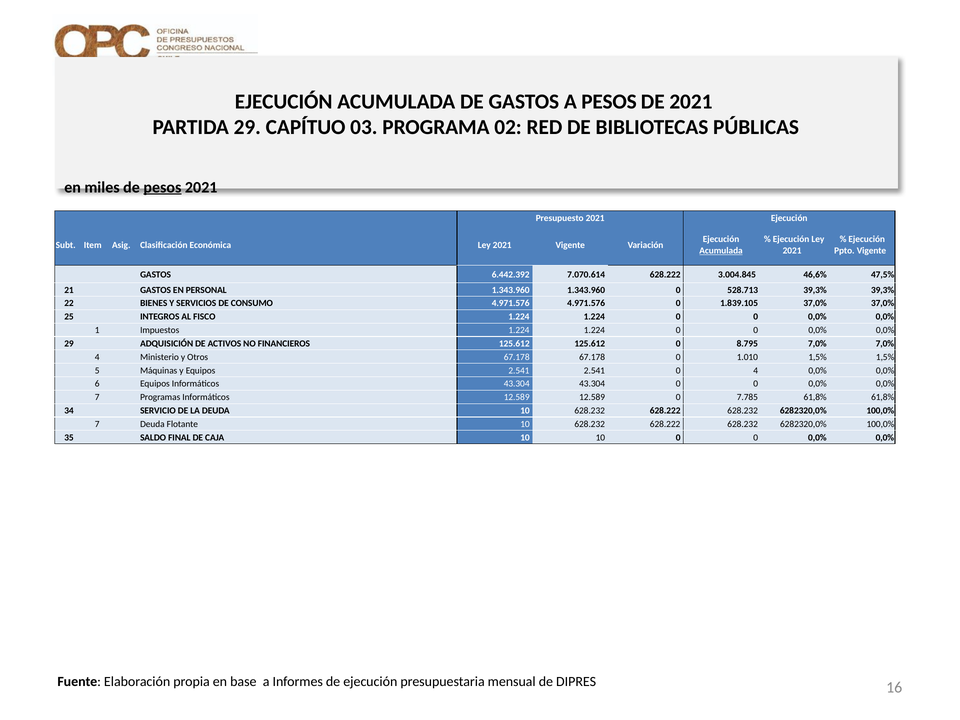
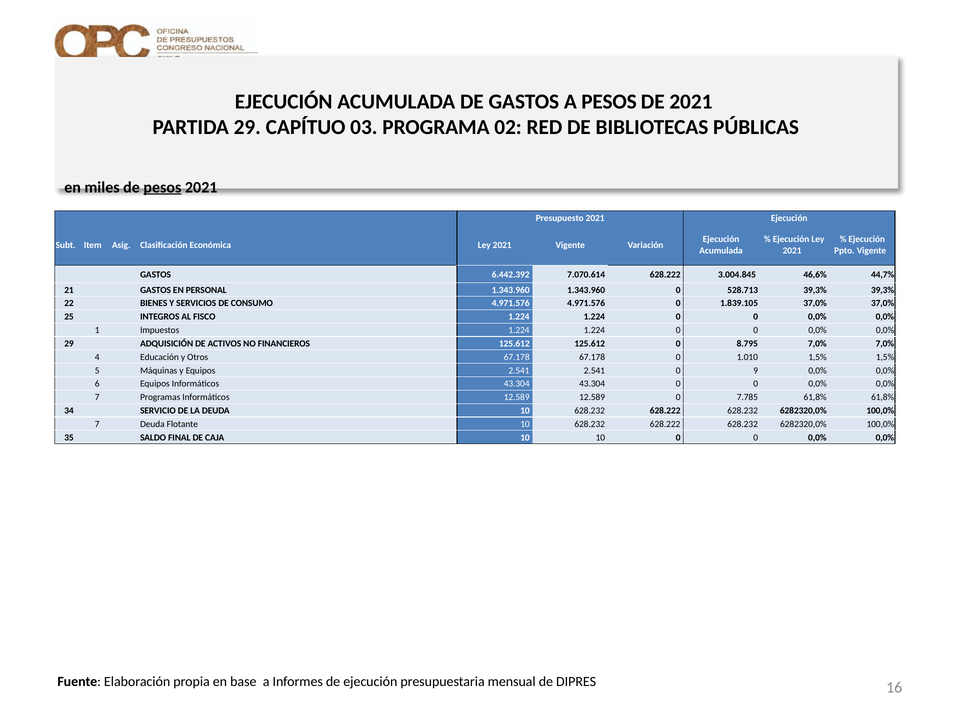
Acumulada at (721, 251) underline: present -> none
47,5%: 47,5% -> 44,7%
Ministerio: Ministerio -> Educación
0 4: 4 -> 9
